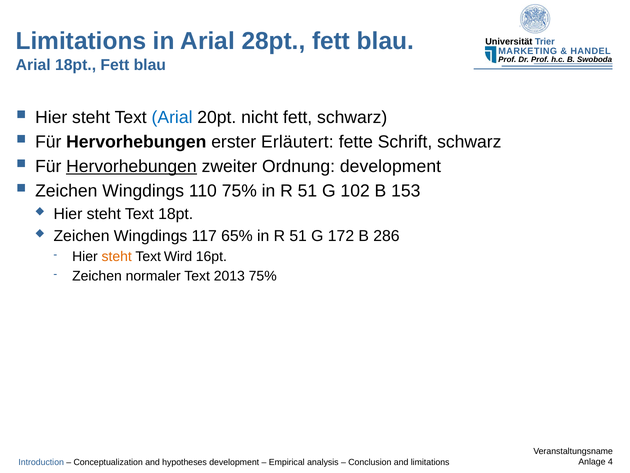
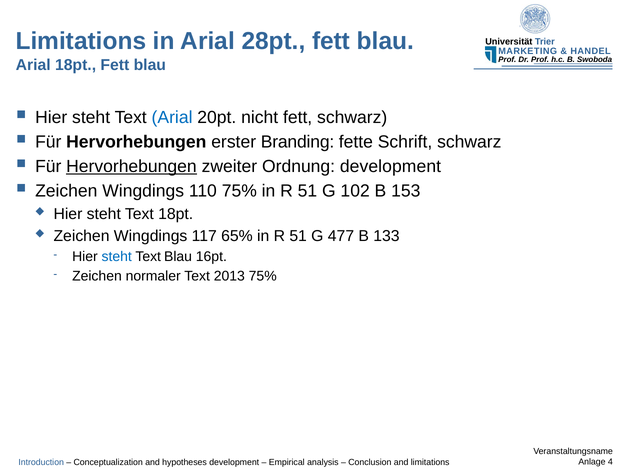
Erläutert: Erläutert -> Branding
172: 172 -> 477
286: 286 -> 133
steht at (117, 256) colour: orange -> blue
Text Wird: Wird -> Blau
